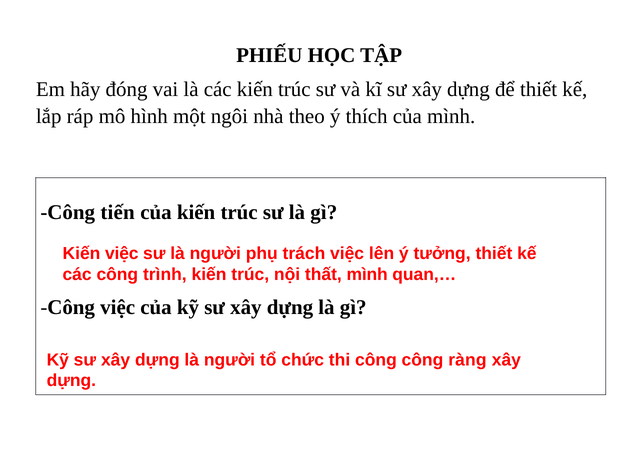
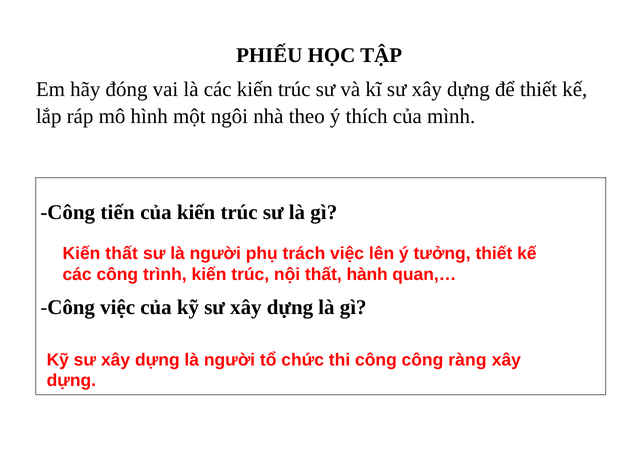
Kiến việc: việc -> thất
thất mình: mình -> hành
